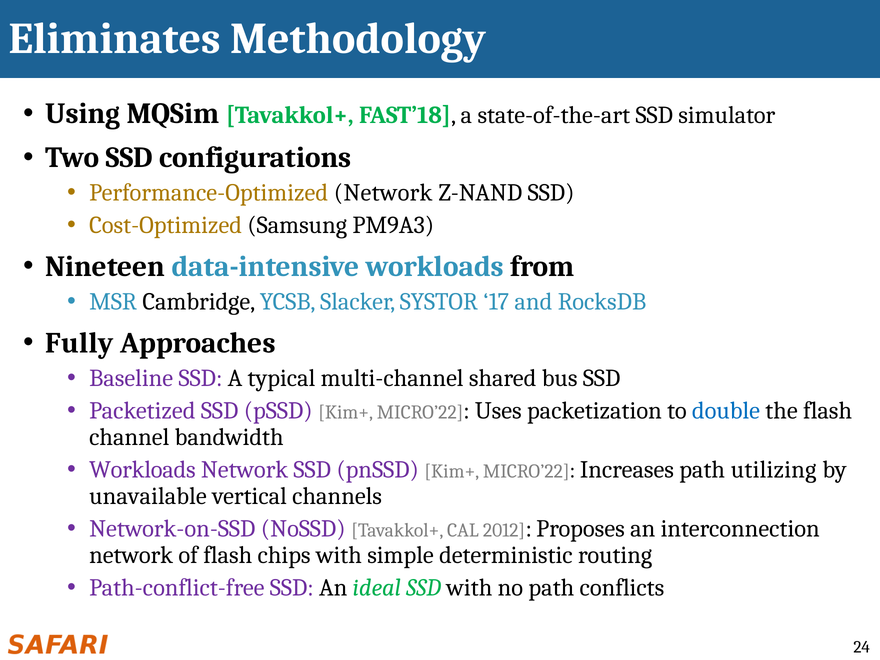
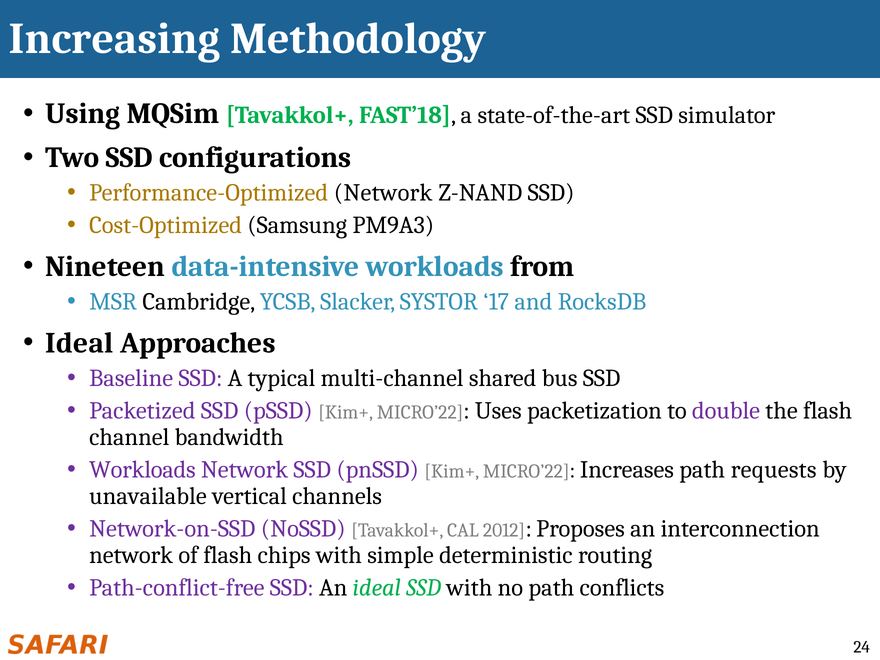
Eliminates: Eliminates -> Increasing
Fully at (79, 343): Fully -> Ideal
double colour: blue -> purple
utilizing: utilizing -> requests
